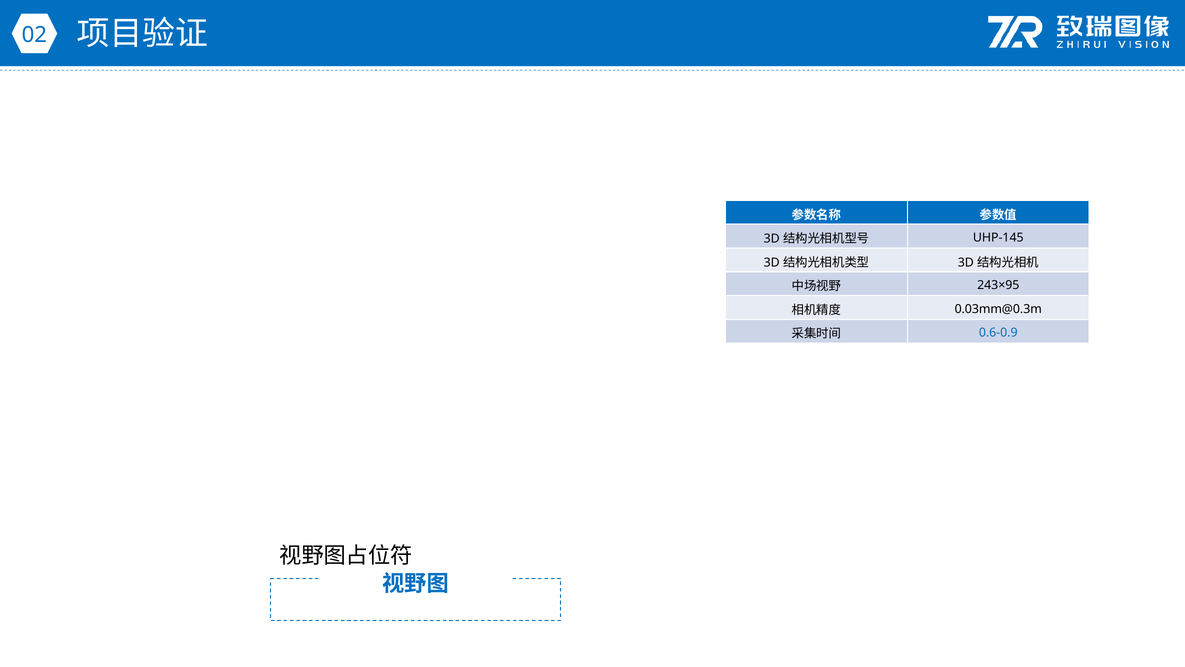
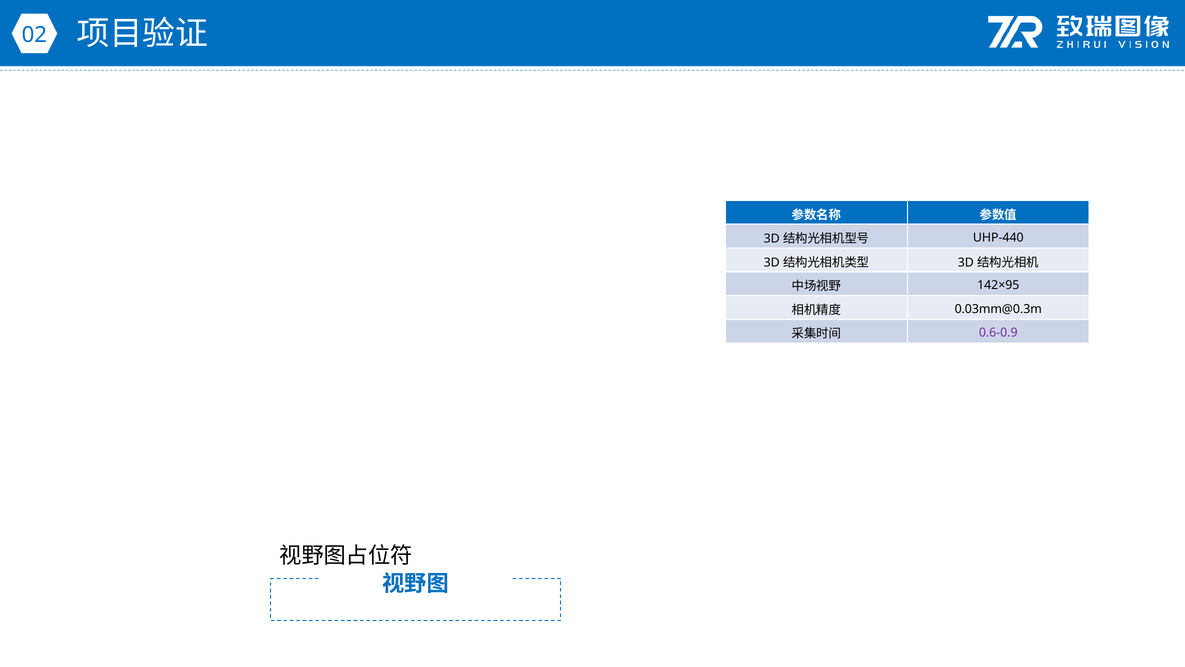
UHP-145: UHP-145 -> UHP-440
243×95: 243×95 -> 142×95
0.6-0.9 colour: blue -> purple
